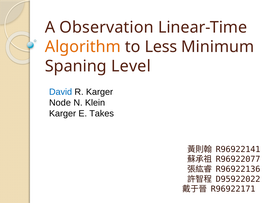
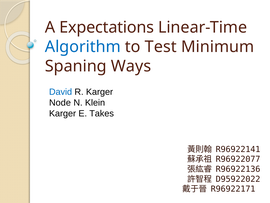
Observation: Observation -> Expectations
Algorithm colour: orange -> blue
Less: Less -> Test
Level: Level -> Ways
